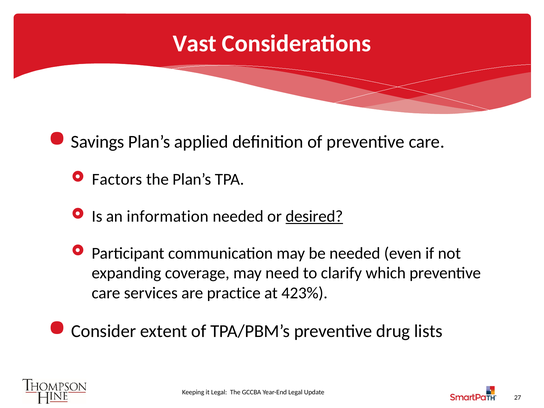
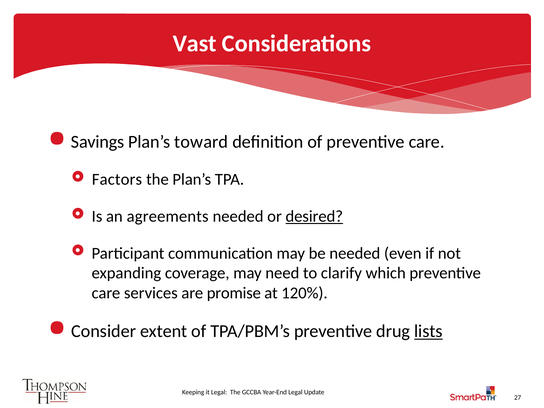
applied: applied -> toward
information: information -> agreements
practice: practice -> promise
423%: 423% -> 120%
lists underline: none -> present
